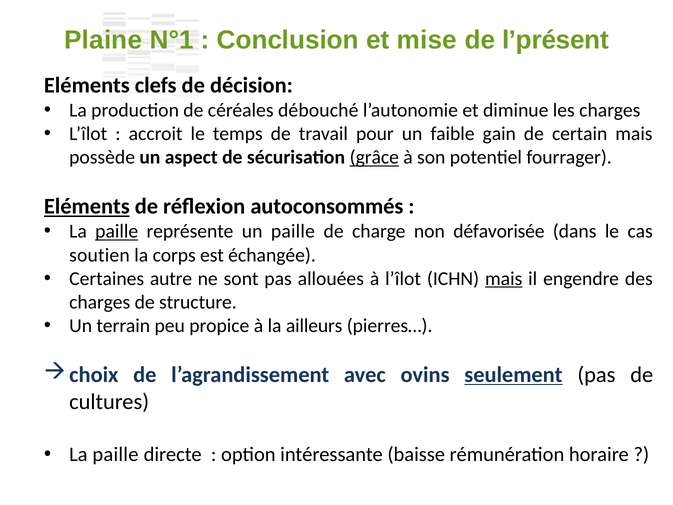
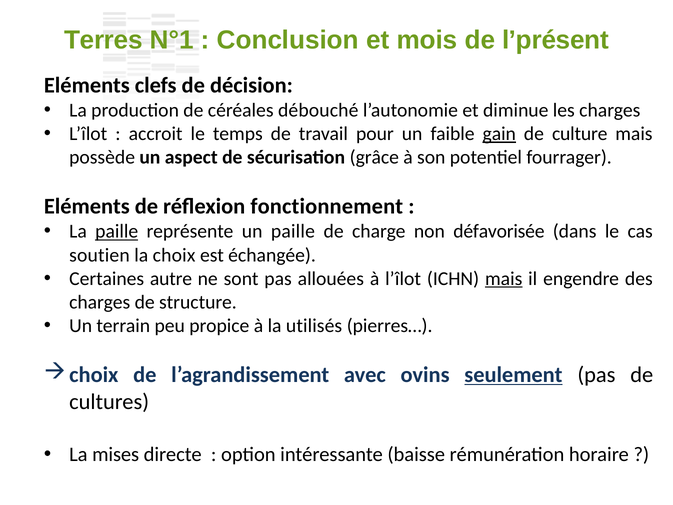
Plaine: Plaine -> Terres
mise: mise -> mois
gain underline: none -> present
certain: certain -> culture
grâce underline: present -> none
Eléments at (87, 206) underline: present -> none
autoconsommés: autoconsommés -> fonctionnement
la corps: corps -> choix
ailleurs: ailleurs -> utilisés
paille at (115, 454): paille -> mises
